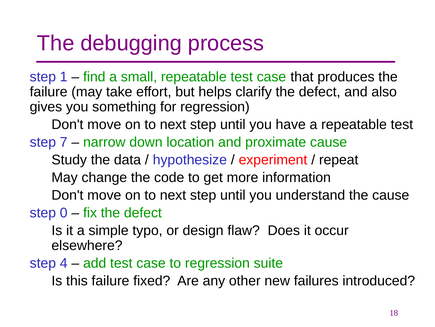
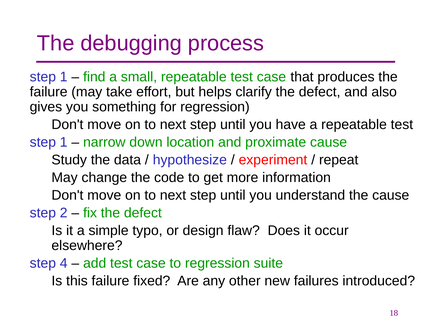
7 at (64, 142): 7 -> 1
0: 0 -> 2
